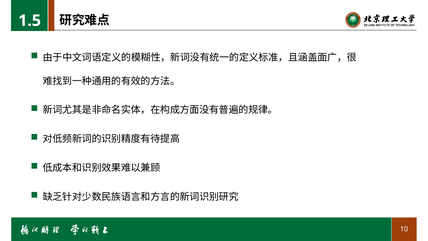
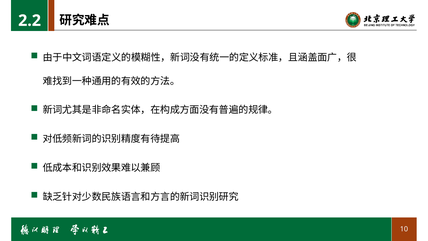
1.5: 1.5 -> 2.2
